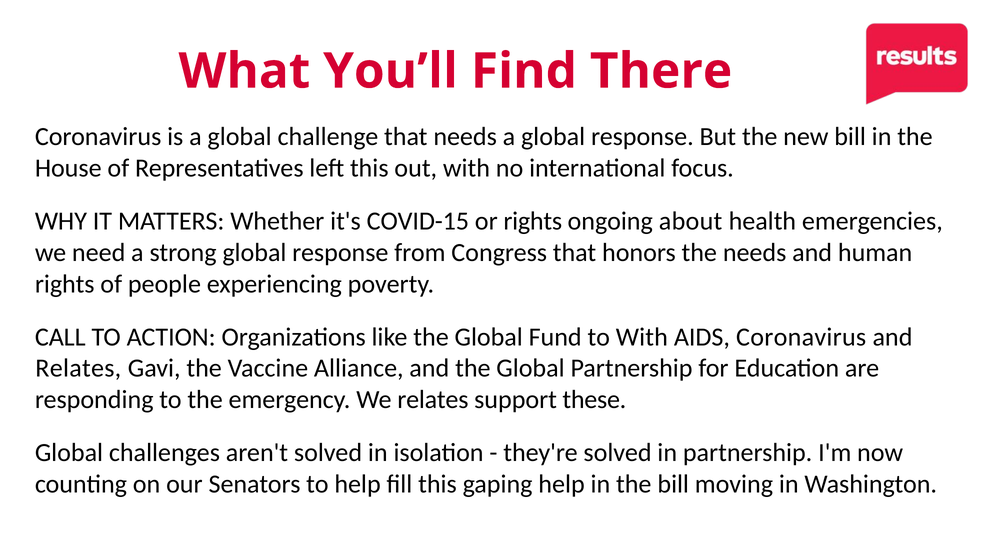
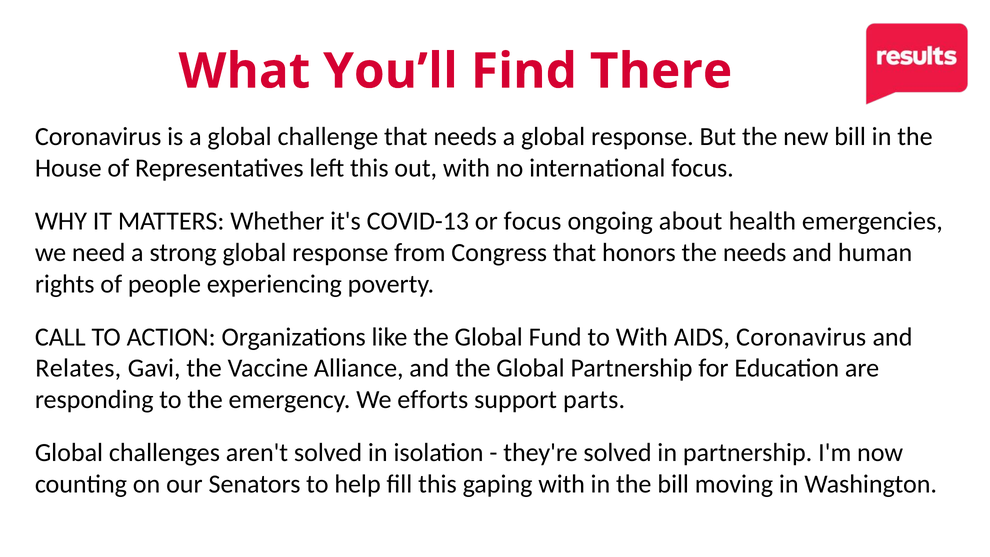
COVID-15: COVID-15 -> COVID-13
or rights: rights -> focus
We relates: relates -> efforts
these: these -> parts
gaping help: help -> with
